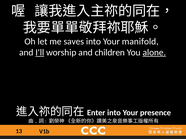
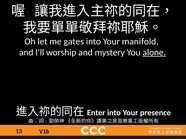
saves: saves -> gates
I'll underline: present -> none
children: children -> mystery
